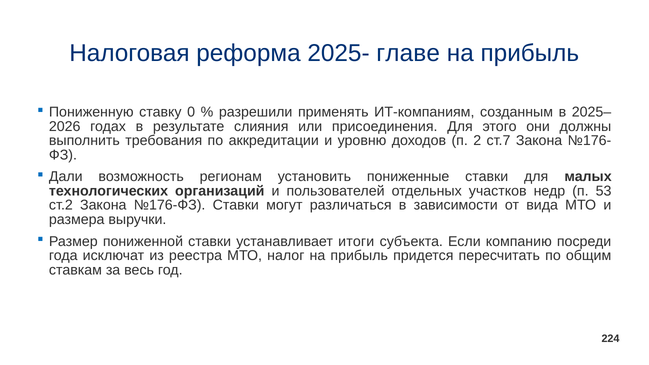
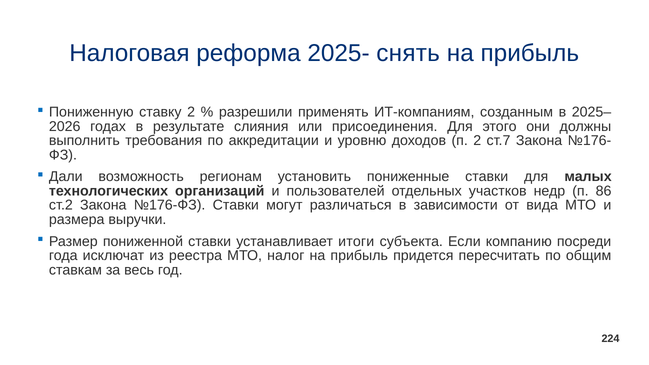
главе: главе -> снять
ставку 0: 0 -> 2
53: 53 -> 86
